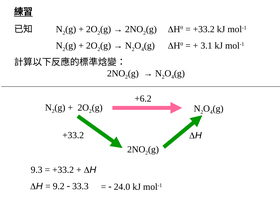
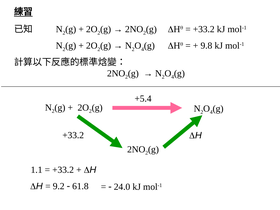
3.1: 3.1 -> 9.8
+6.2: +6.2 -> +5.4
9.3: 9.3 -> 1.1
33.3: 33.3 -> 61.8
